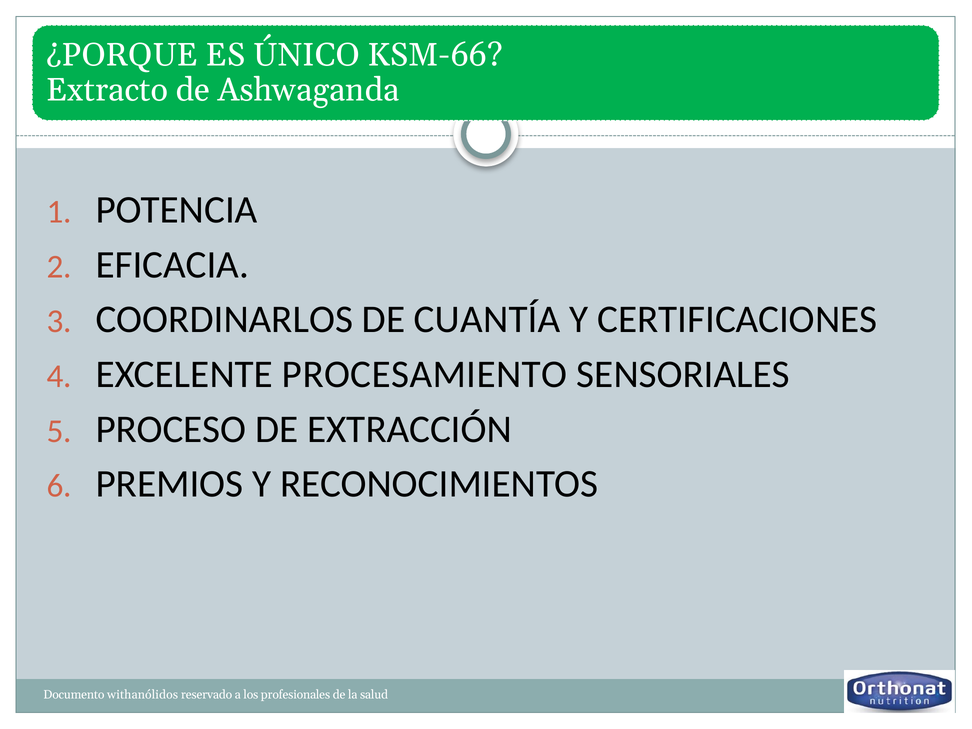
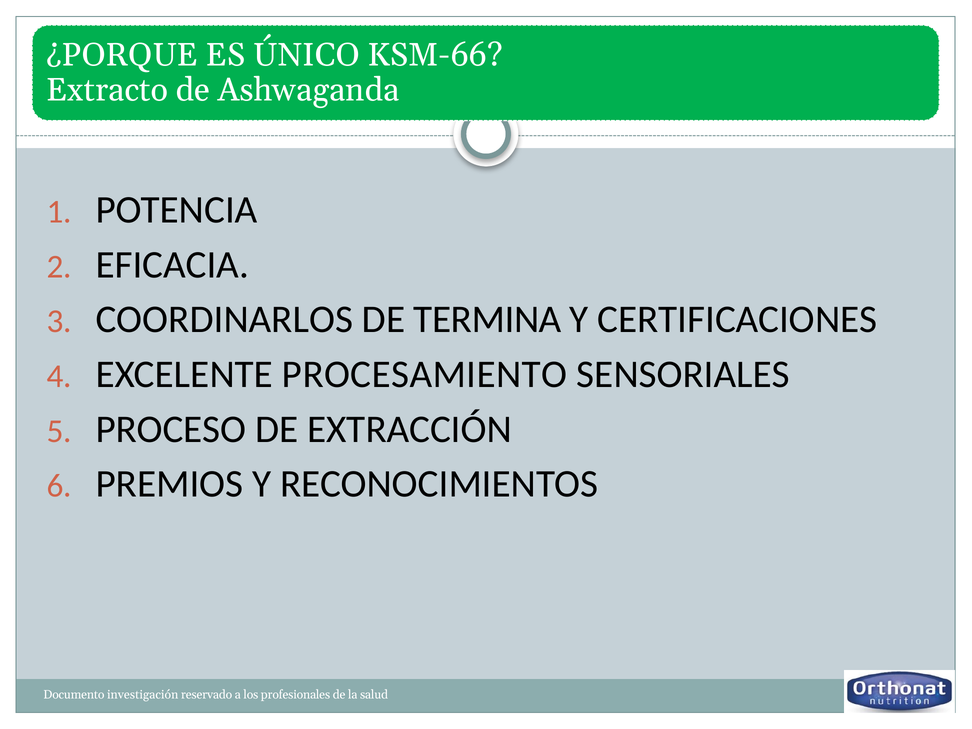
CUANTÍA: CUANTÍA -> TERMINA
withanólidos: withanólidos -> investigación
